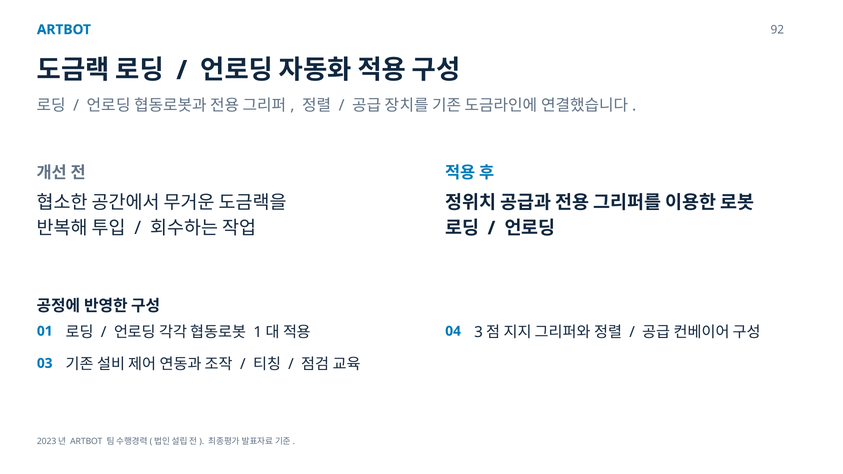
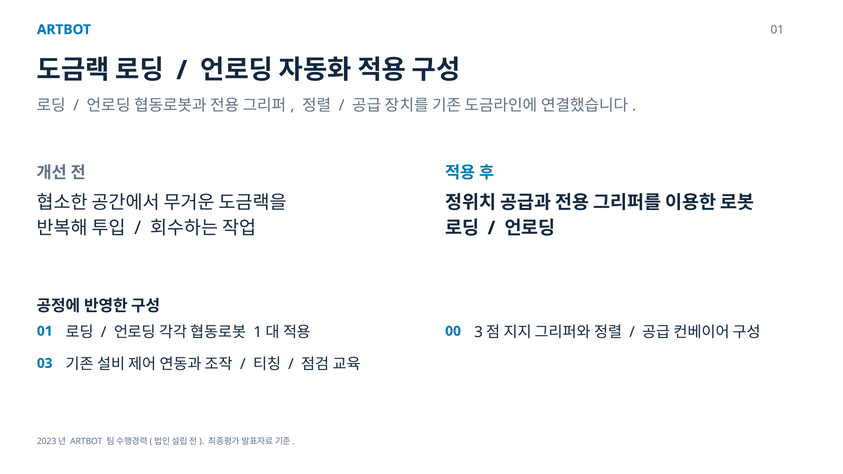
ARTBOT 92: 92 -> 01
04: 04 -> 00
